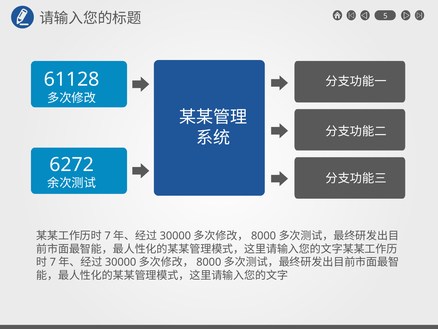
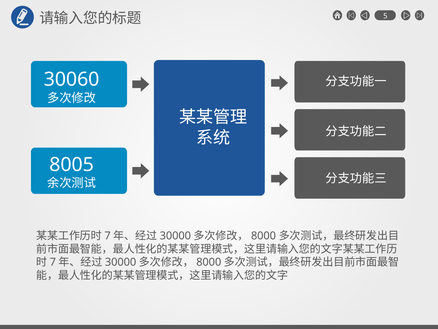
61128: 61128 -> 30060
6272: 6272 -> 8005
